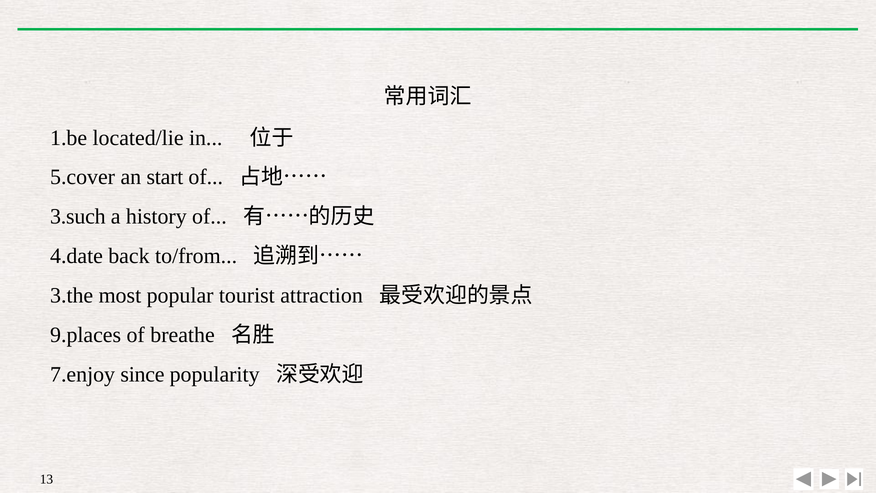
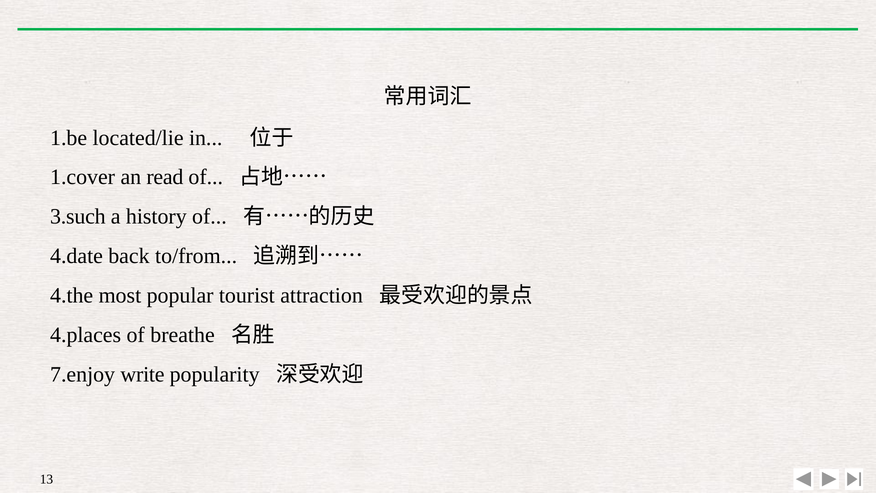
5.cover: 5.cover -> 1.cover
start: start -> read
3.the: 3.the -> 4.the
9.places: 9.places -> 4.places
since: since -> write
